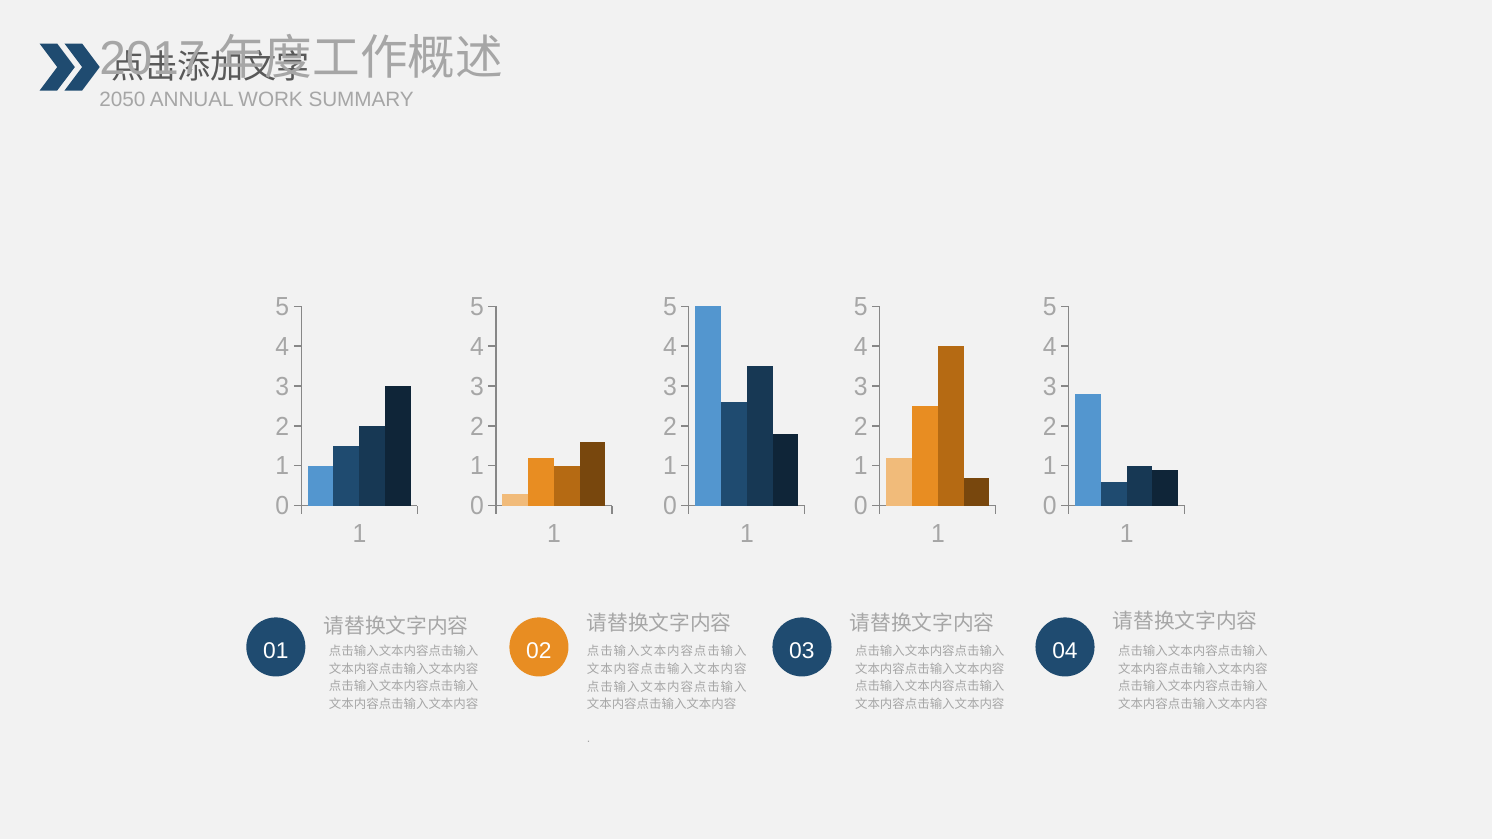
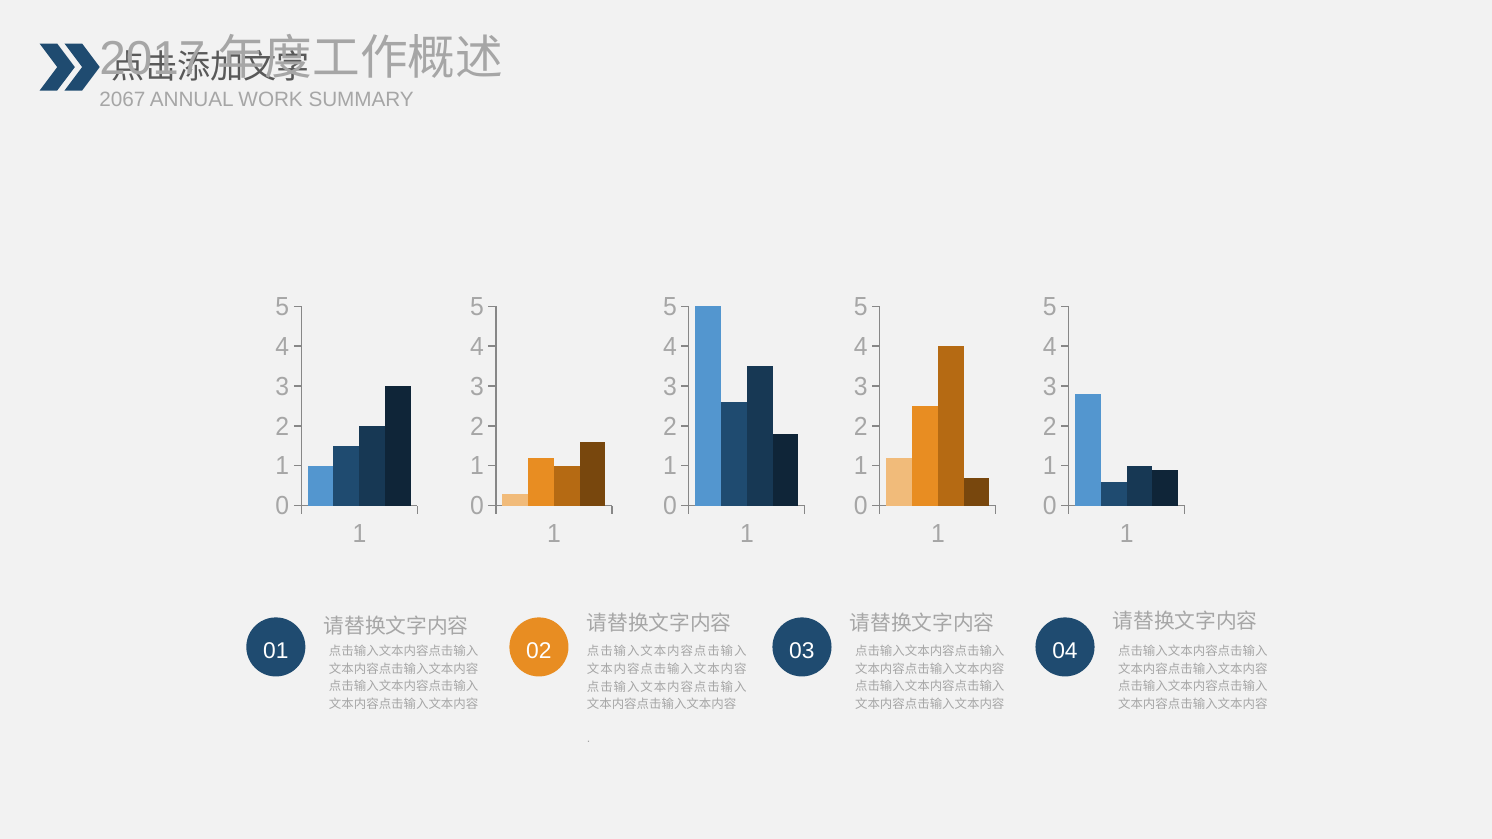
2050: 2050 -> 2067
